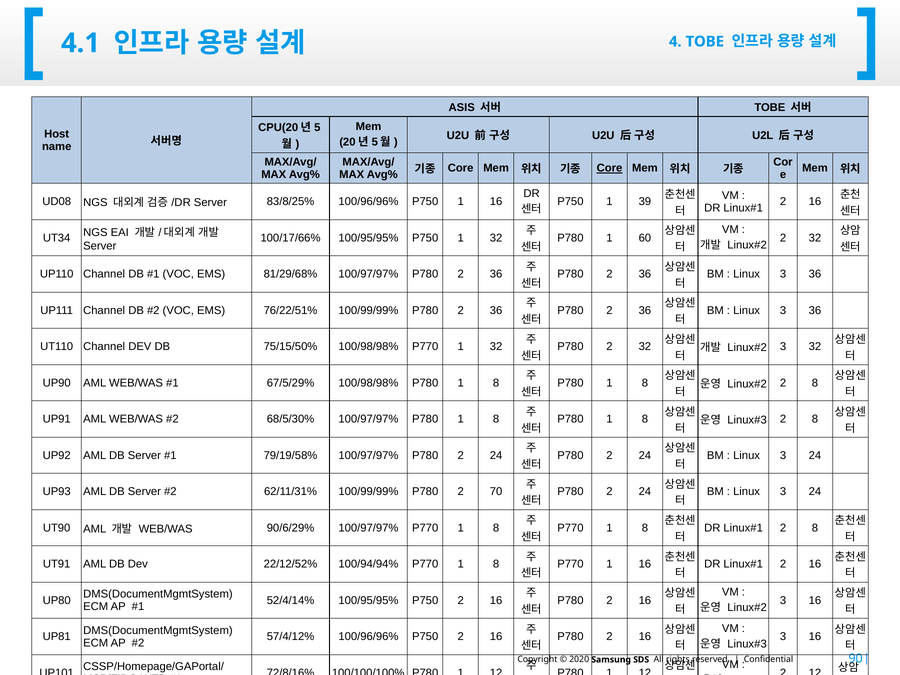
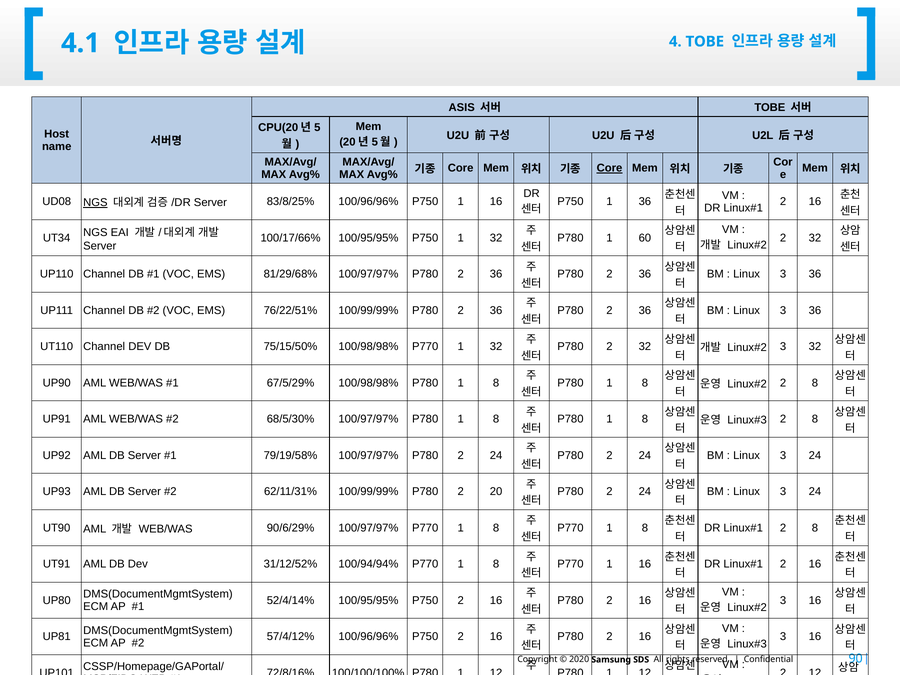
NGS at (95, 203) underline: none -> present
1 39: 39 -> 36
70: 70 -> 20
22/12/52%: 22/12/52% -> 31/12/52%
